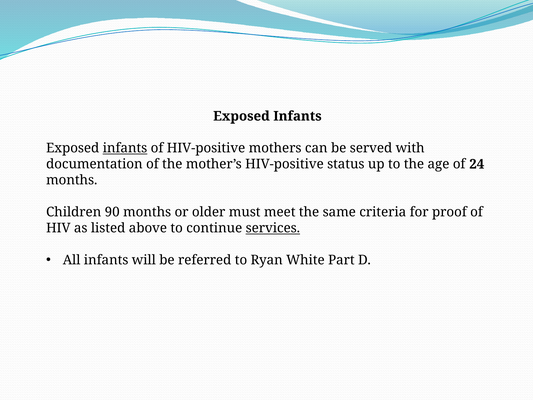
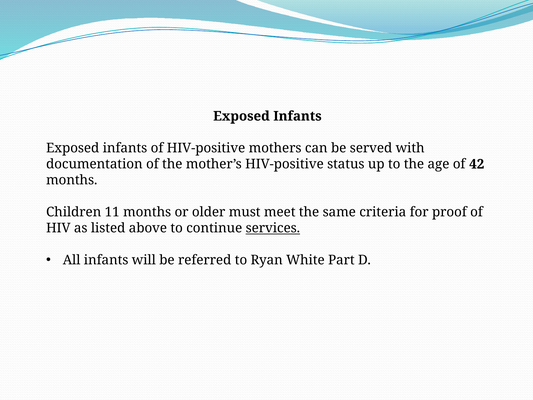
infants at (125, 148) underline: present -> none
24: 24 -> 42
90: 90 -> 11
